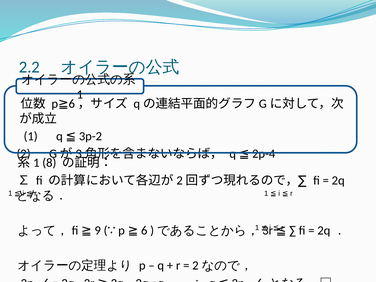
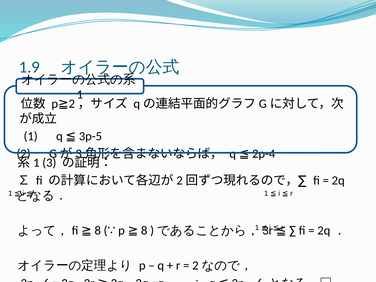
2.2: 2.2 -> 1.9
6 at (72, 104): 6 -> 2
3p-2: 3p-2 -> 3p-5
8: 8 -> 3
9 at (98, 231): 9 -> 8
6 at (144, 231): 6 -> 8
